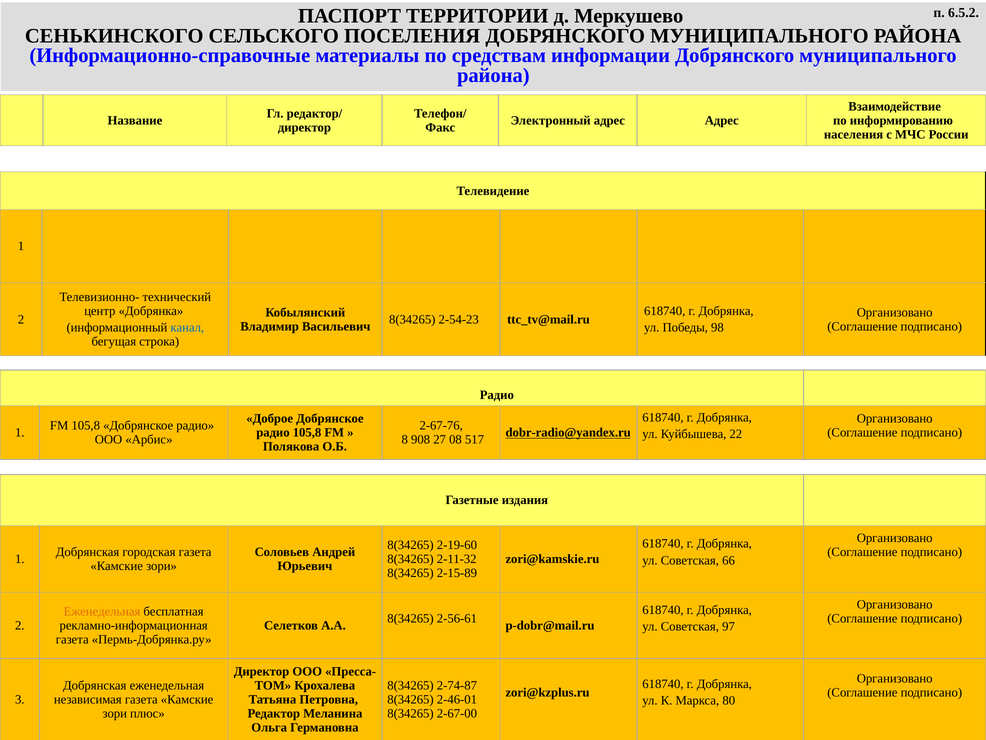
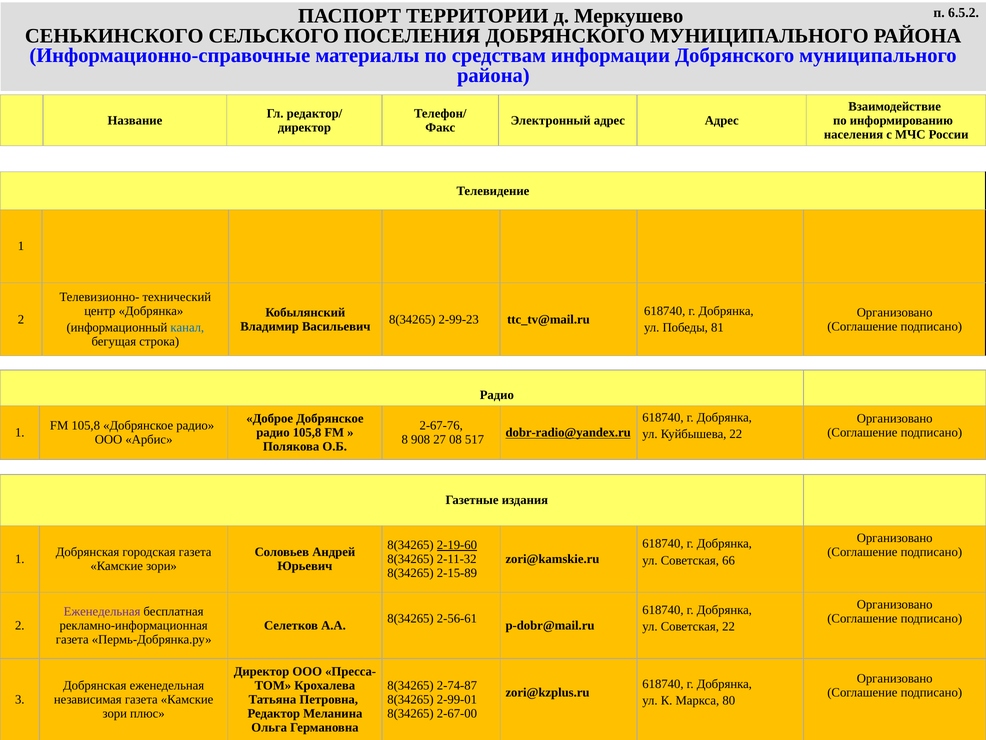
2-54-23: 2-54-23 -> 2-99-23
98: 98 -> 81
2-19-60 underline: none -> present
Еженедельная at (102, 611) colour: orange -> purple
Советская 97: 97 -> 22
2-46-01: 2-46-01 -> 2-99-01
